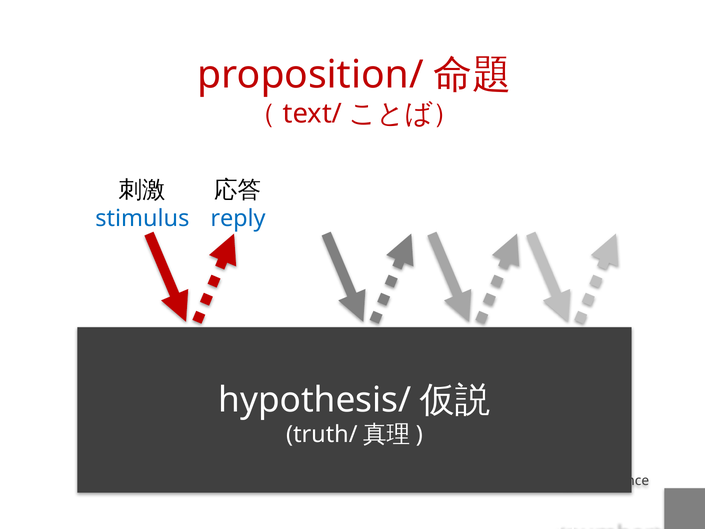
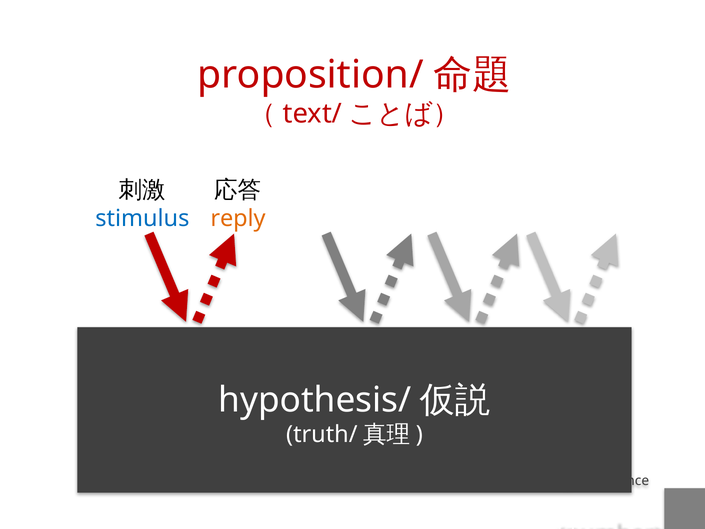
reply colour: blue -> orange
